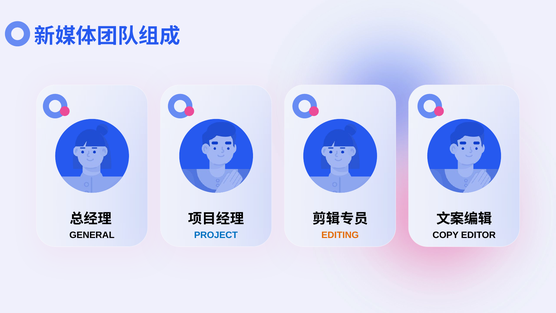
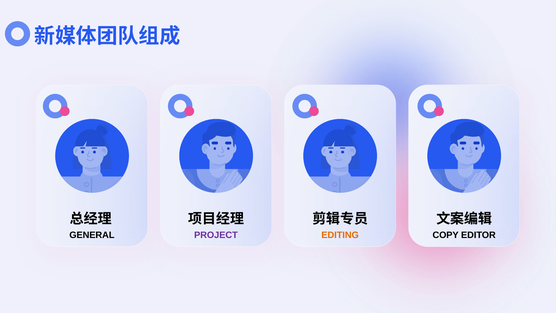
PROJECT colour: blue -> purple
